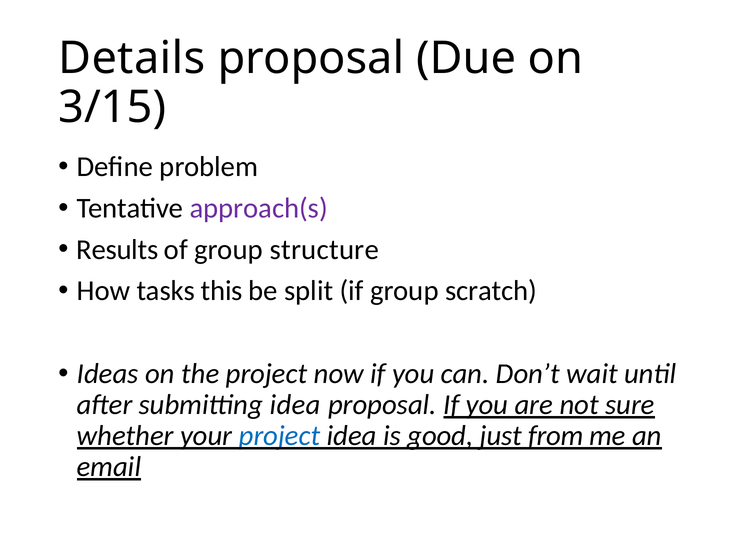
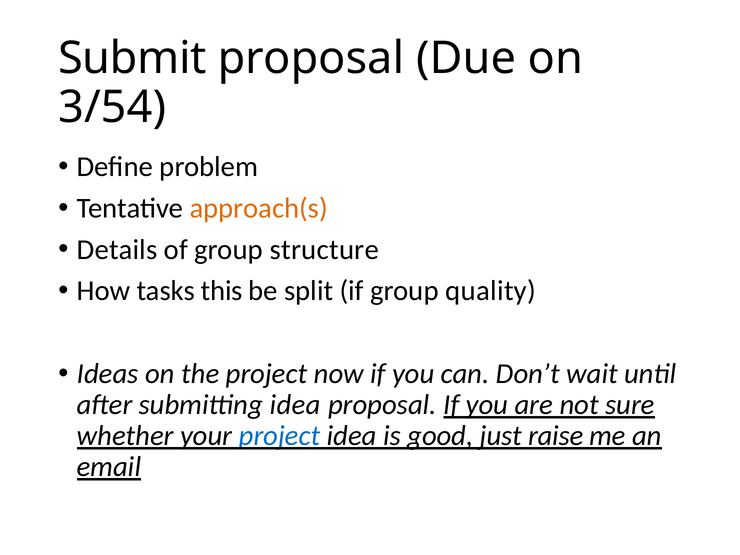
Details: Details -> Submit
3/15: 3/15 -> 3/54
approach(s colour: purple -> orange
Results: Results -> Details
scratch: scratch -> quality
from: from -> raise
